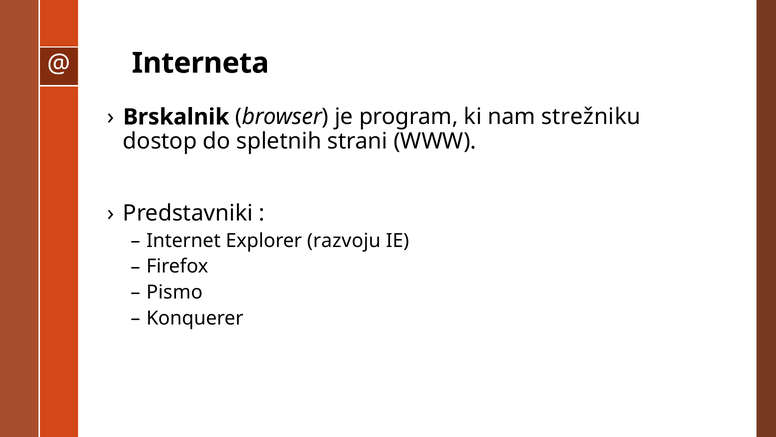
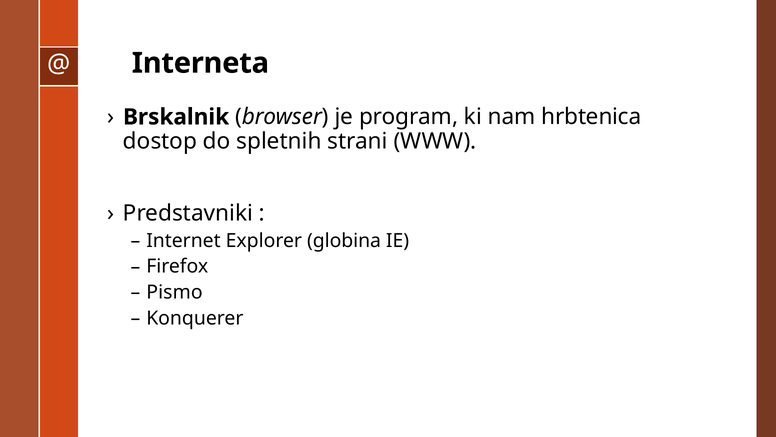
strežniku: strežniku -> hrbtenica
razvoju: razvoju -> globina
